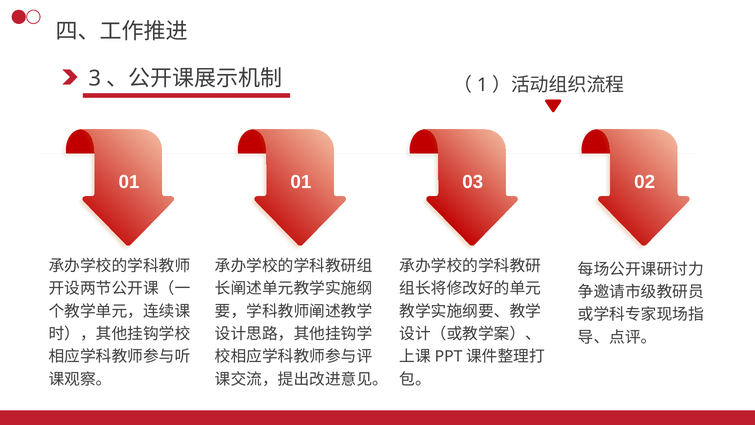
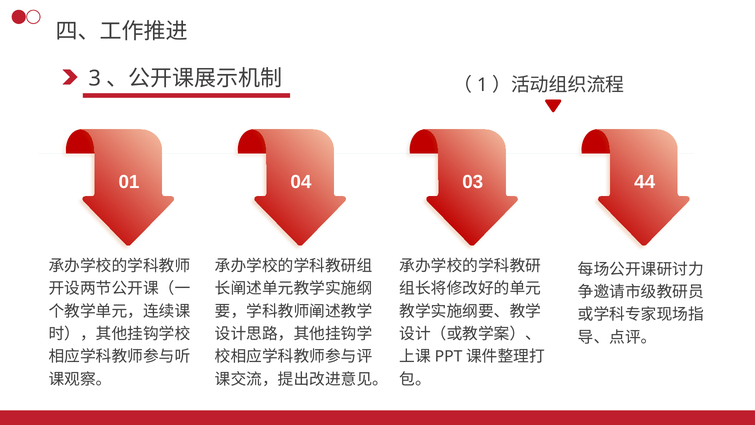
01 01: 01 -> 04
02: 02 -> 44
